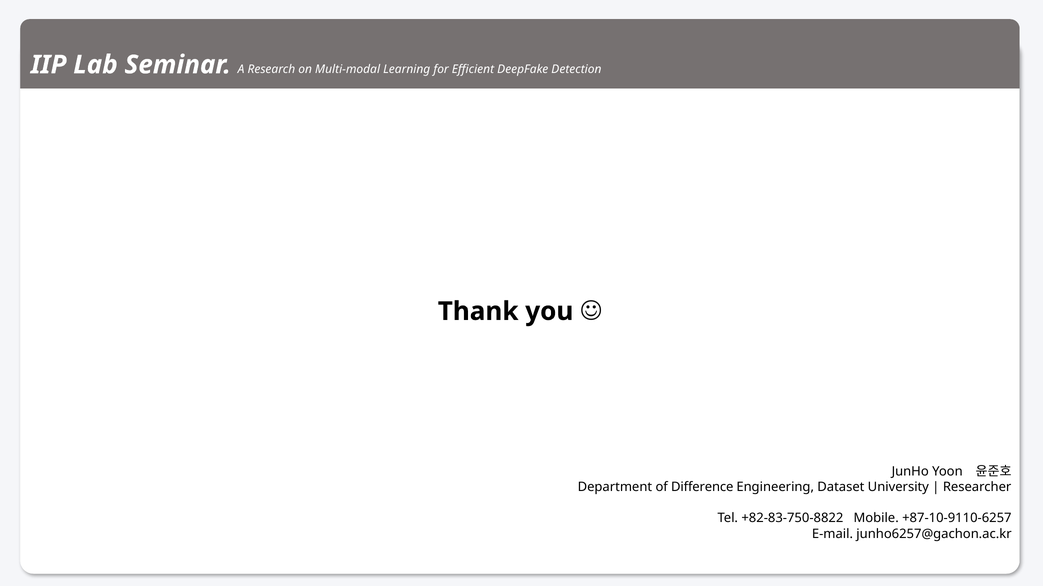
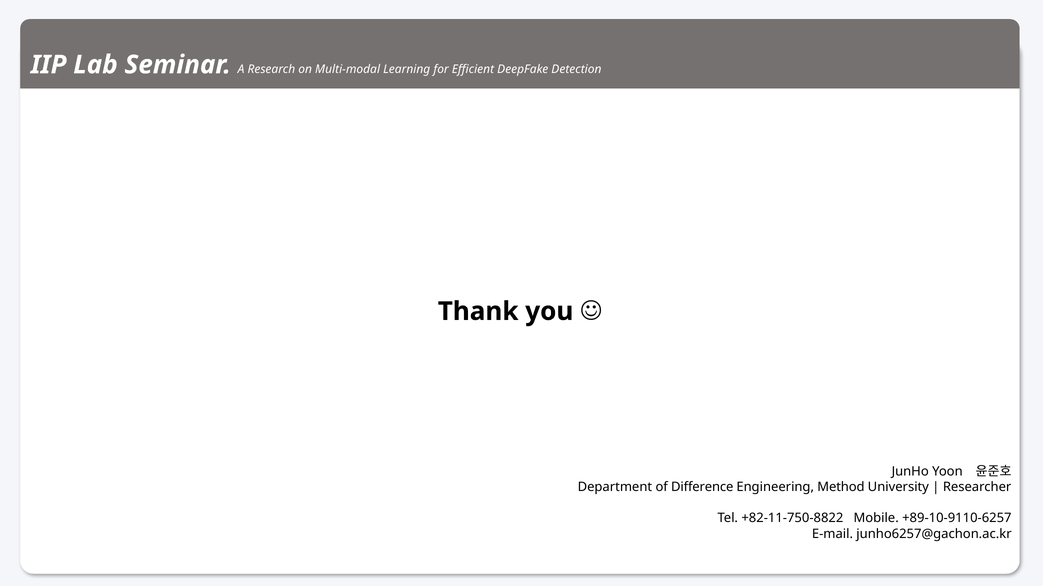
Dataset: Dataset -> Method
+82-83-750-8822: +82-83-750-8822 -> +82-11-750-8822
+87-10-9110-6257: +87-10-9110-6257 -> +89-10-9110-6257
